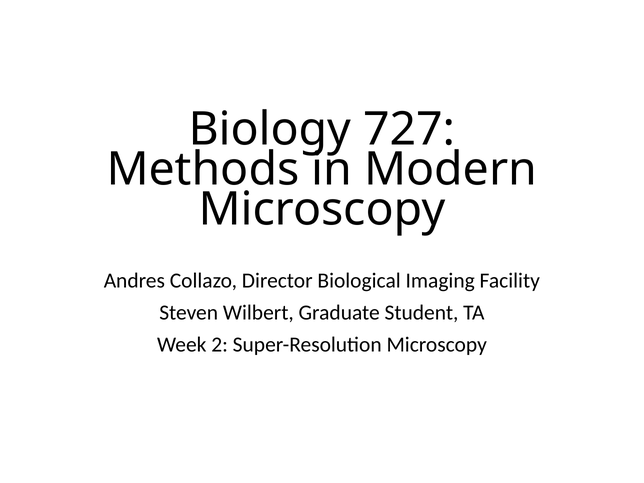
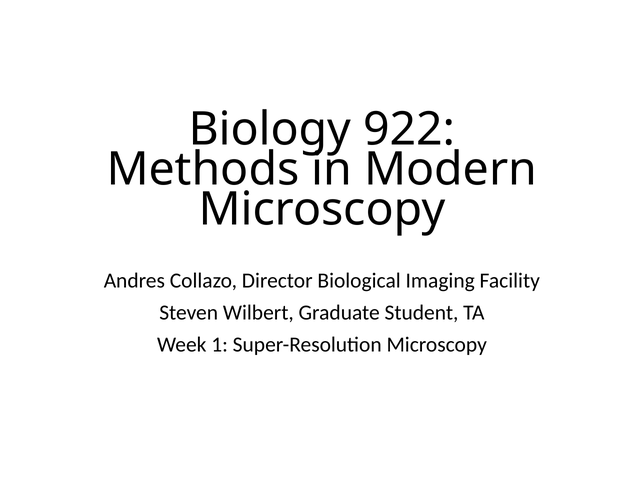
727: 727 -> 922
2: 2 -> 1
